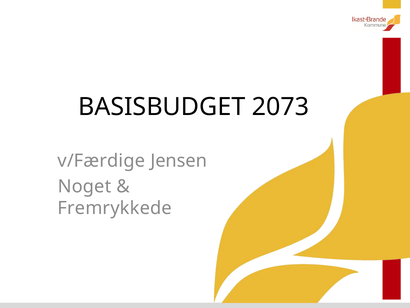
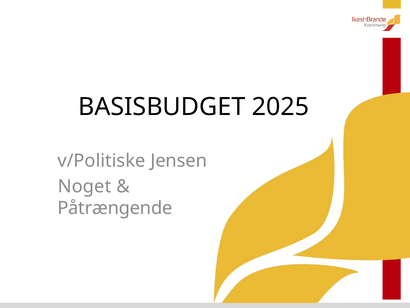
2073: 2073 -> 2025
v/Færdige: v/Færdige -> v/Politiske
Fremrykkede: Fremrykkede -> Påtrængende
